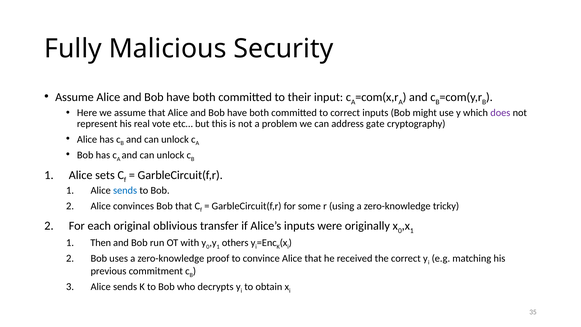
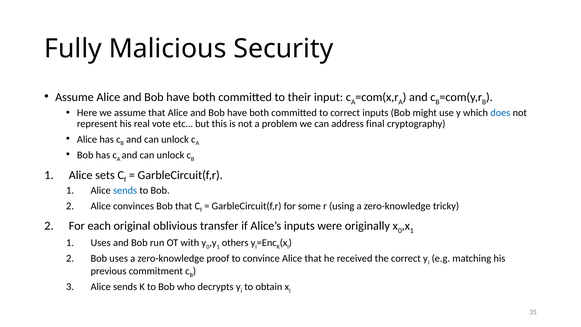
does colour: purple -> blue
gate: gate -> final
Then at (101, 243): Then -> Uses
